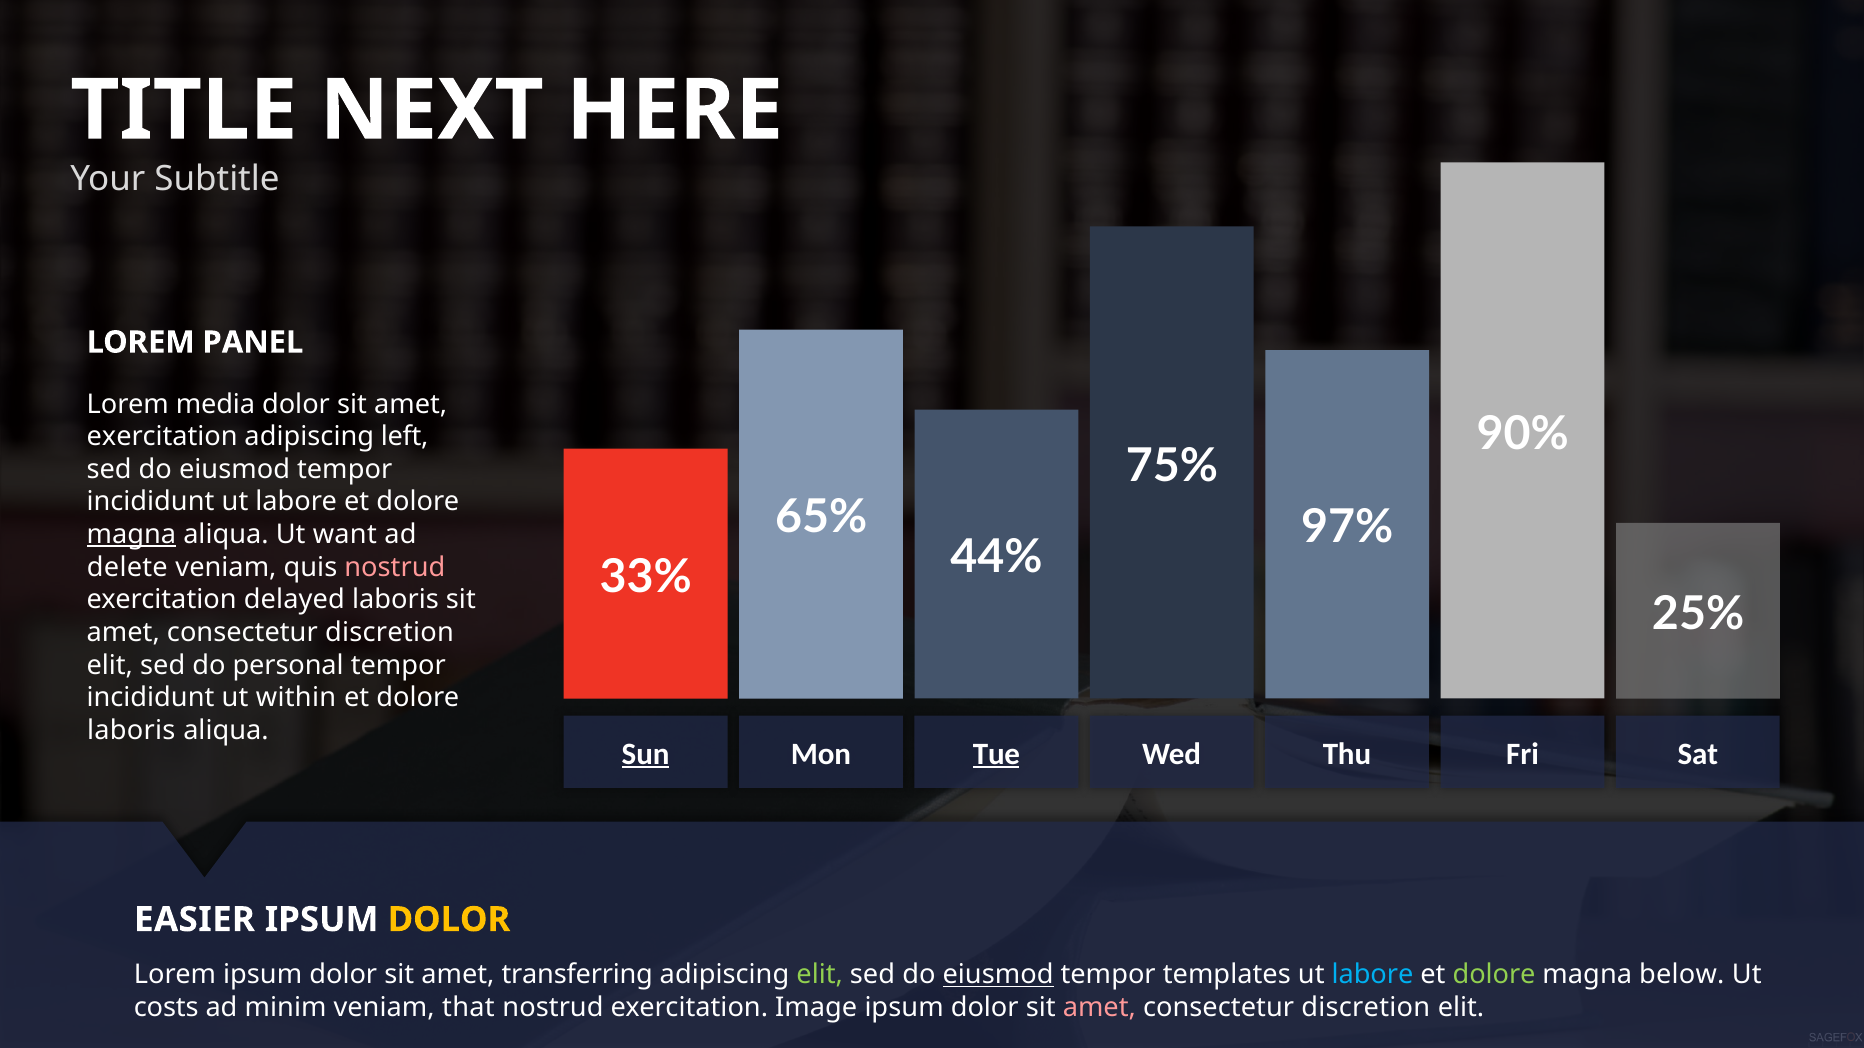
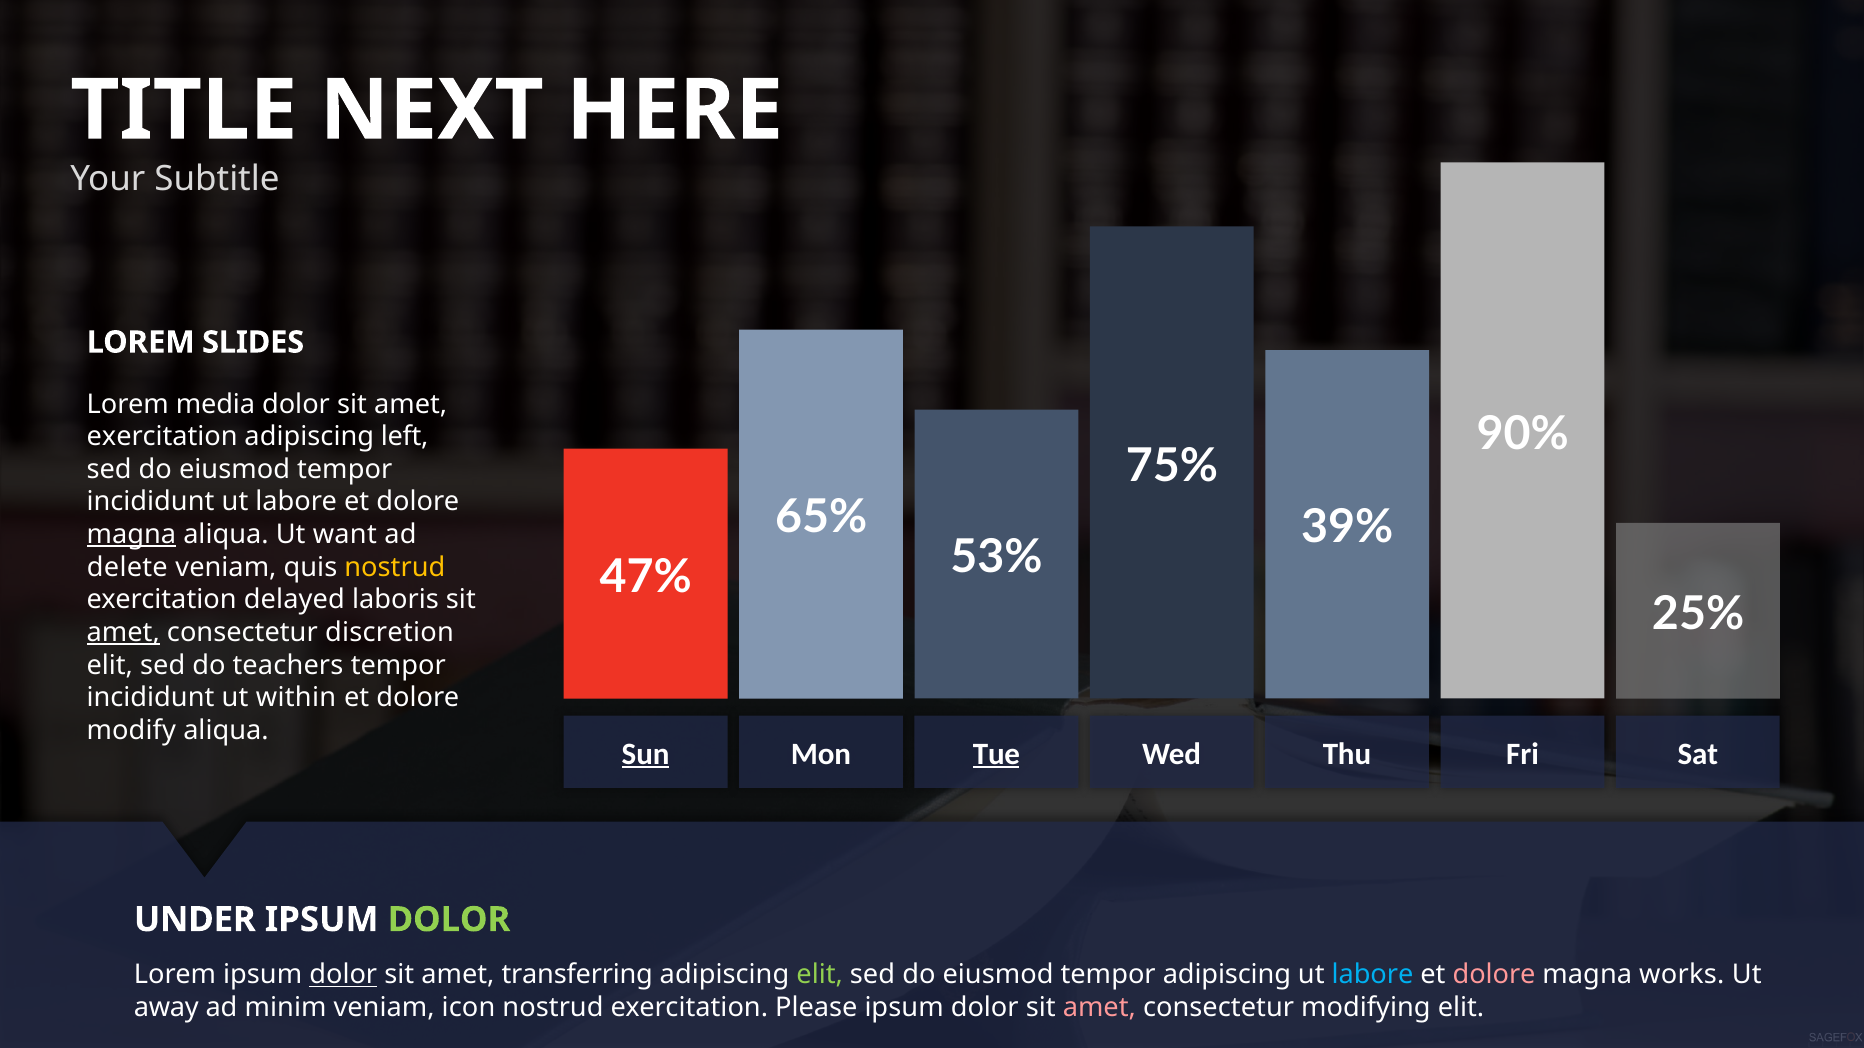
PANEL: PANEL -> SLIDES
97%: 97% -> 39%
44%: 44% -> 53%
33%: 33% -> 47%
nostrud at (395, 568) colour: pink -> yellow
amet at (123, 633) underline: none -> present
personal: personal -> teachers
laboris at (131, 731): laboris -> modify
EASIER: EASIER -> UNDER
DOLOR at (449, 920) colour: yellow -> light green
dolor at (343, 975) underline: none -> present
eiusmod at (998, 975) underline: present -> none
tempor templates: templates -> adipiscing
dolore at (1494, 975) colour: light green -> pink
below: below -> works
costs: costs -> away
that: that -> icon
Image: Image -> Please
discretion at (1366, 1008): discretion -> modifying
